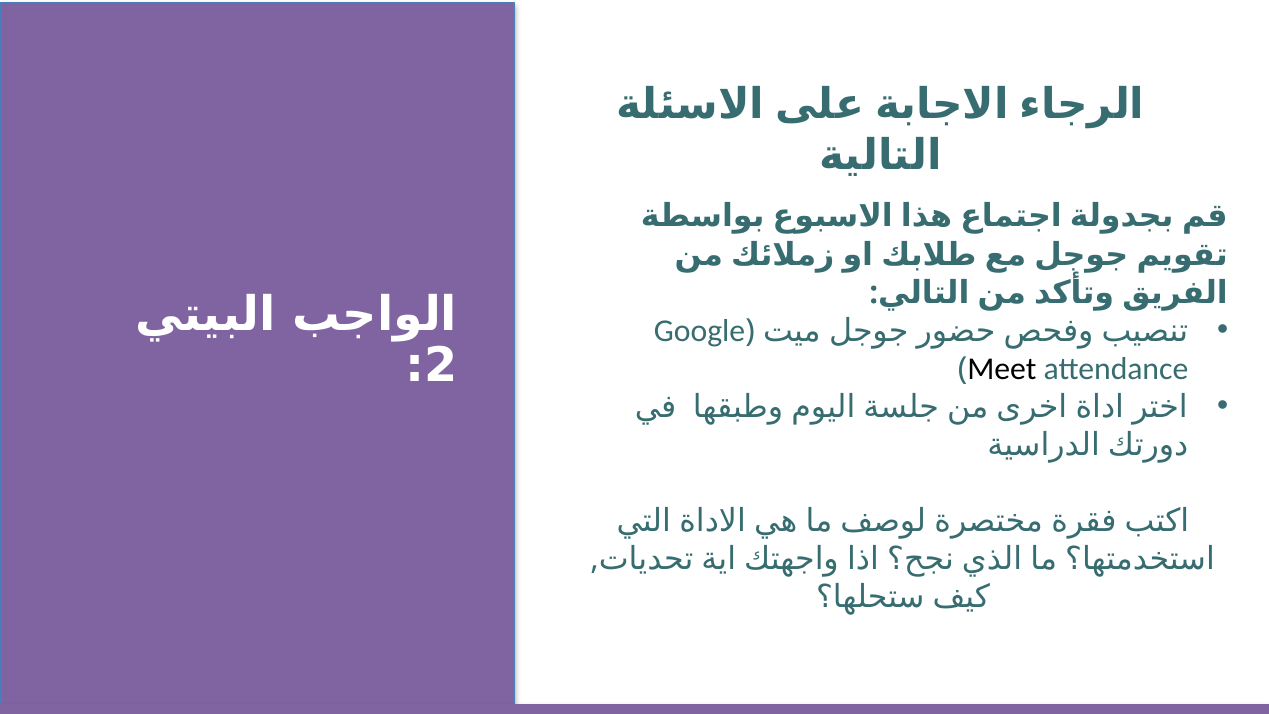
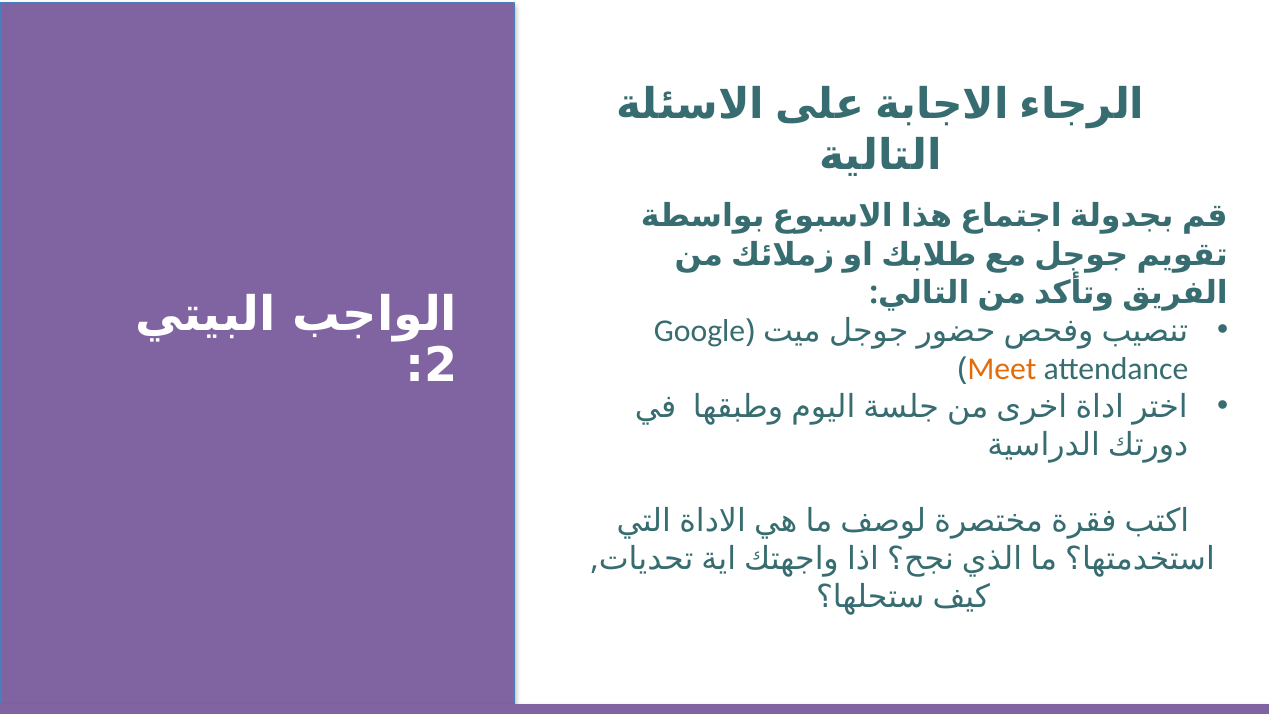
Meet colour: black -> orange
